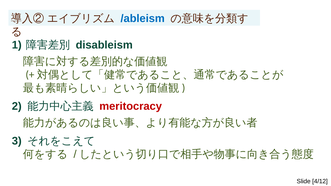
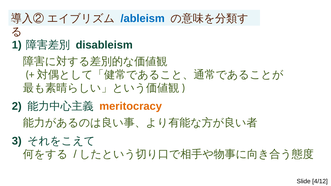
meritocracy colour: red -> orange
